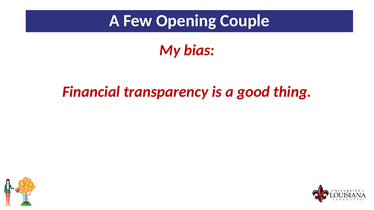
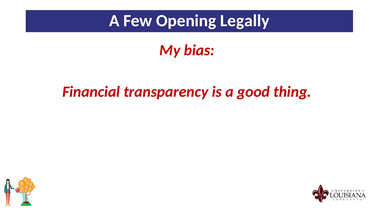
Couple: Couple -> Legally
